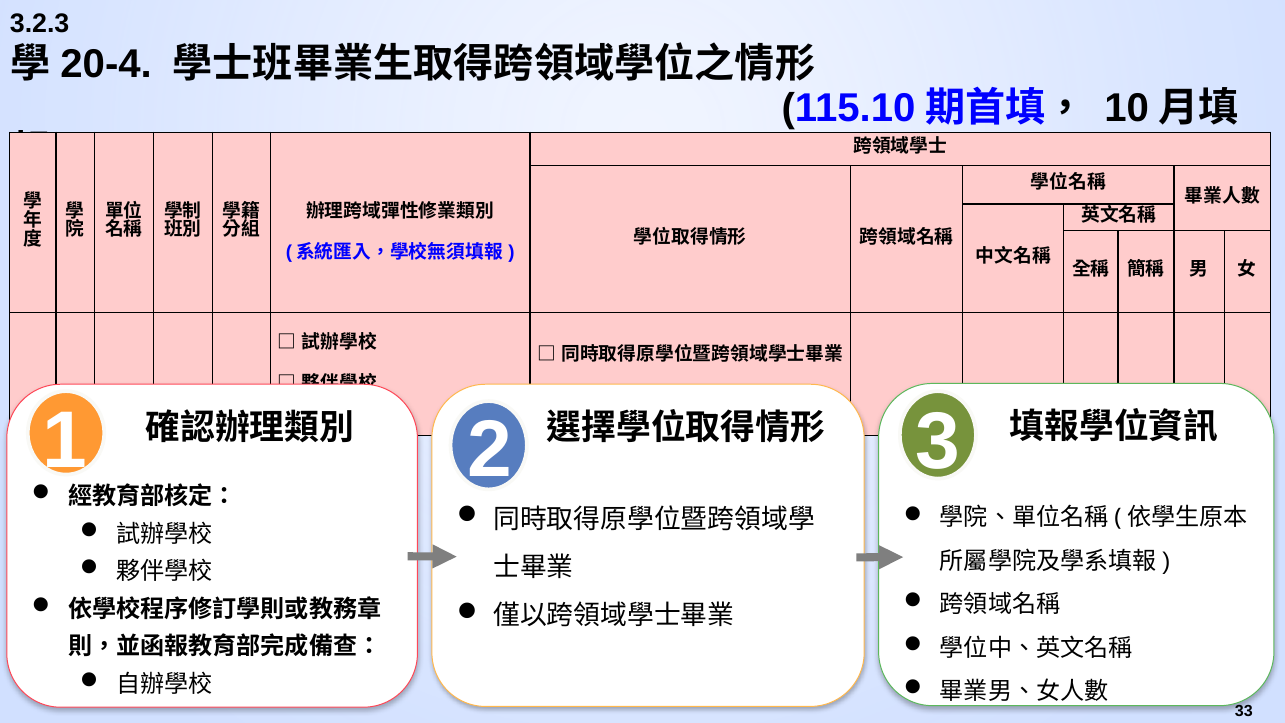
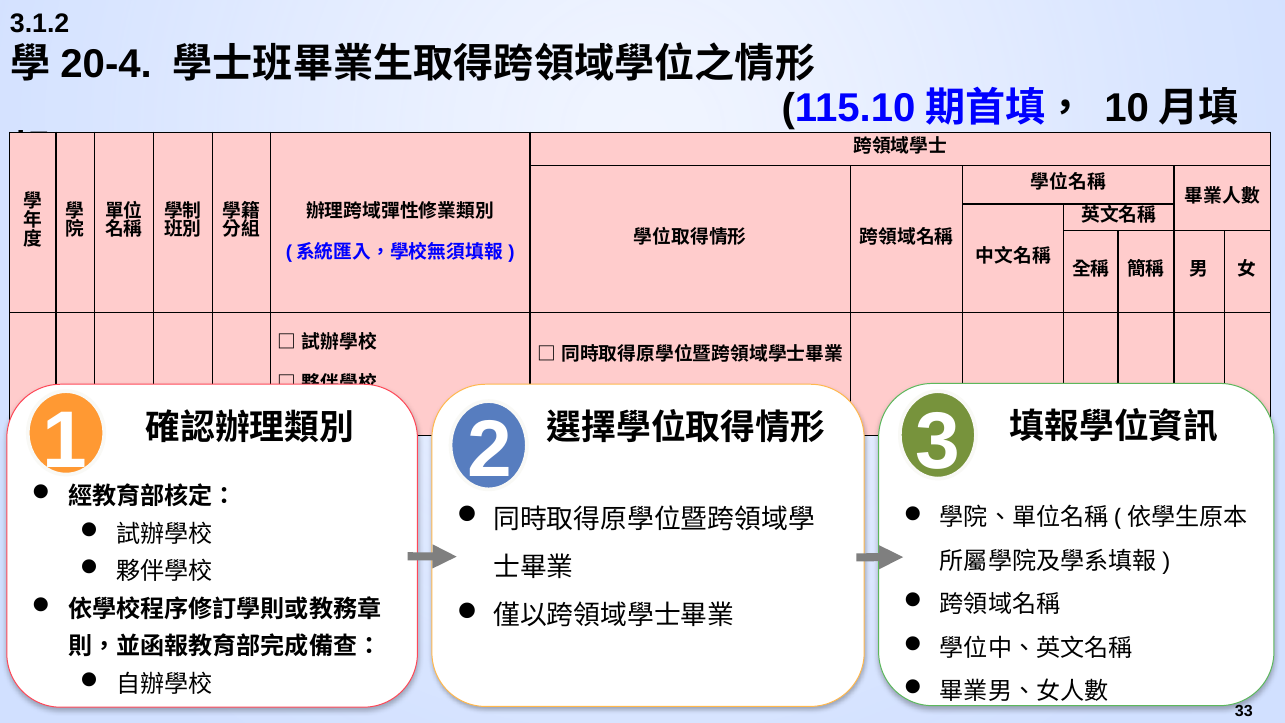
3.2.3: 3.2.3 -> 3.1.2
